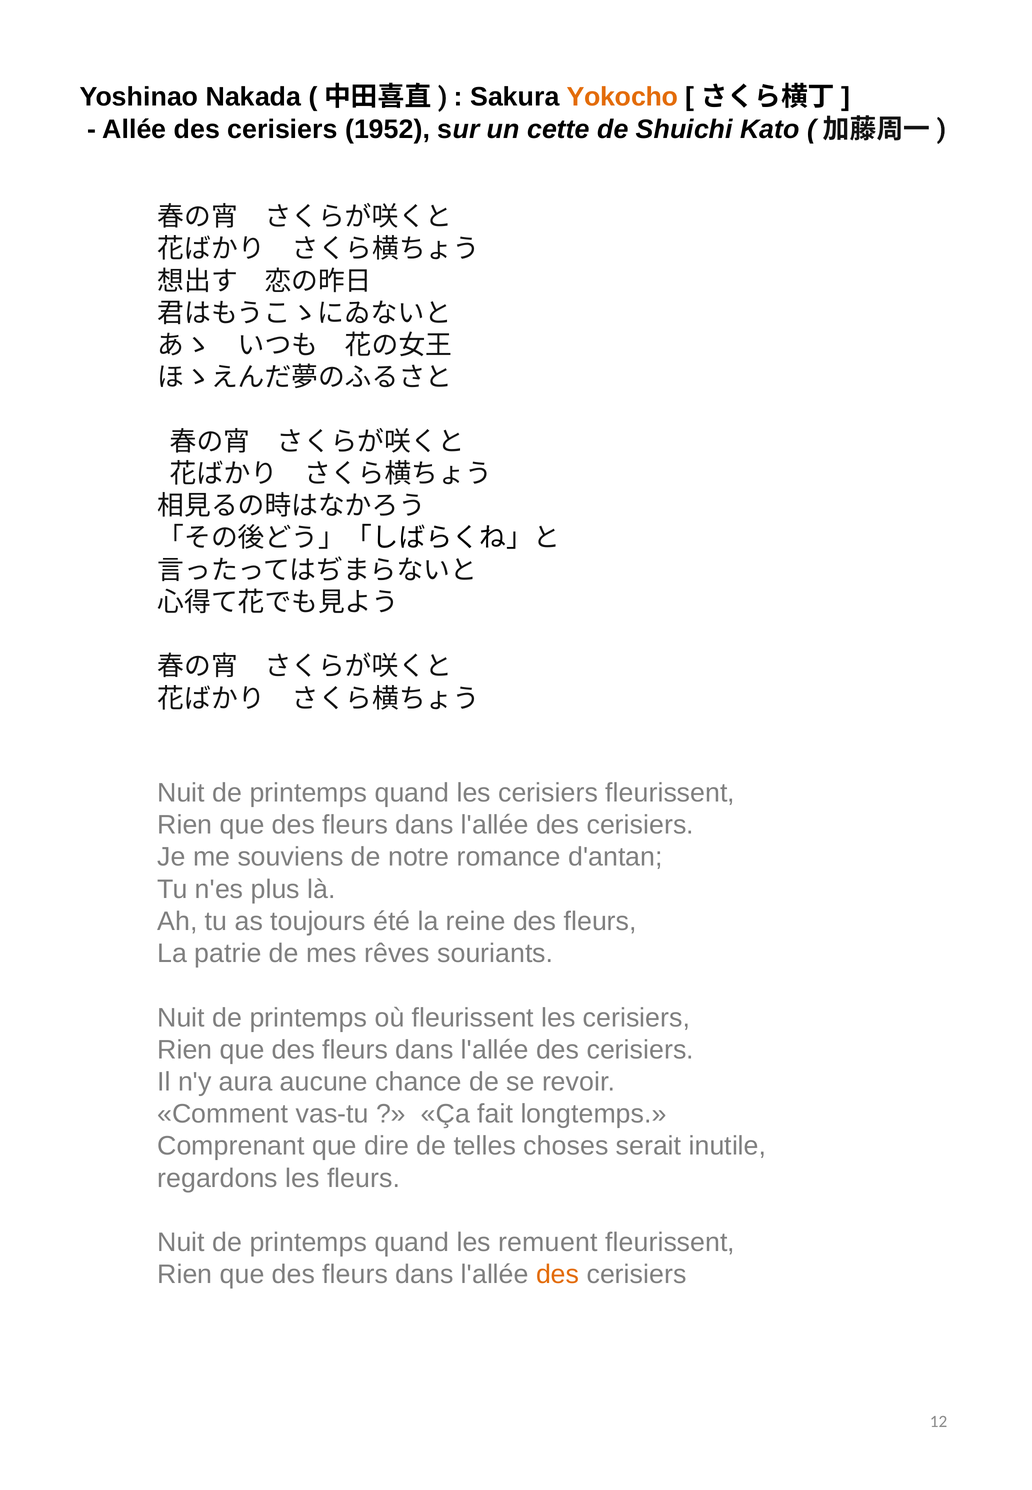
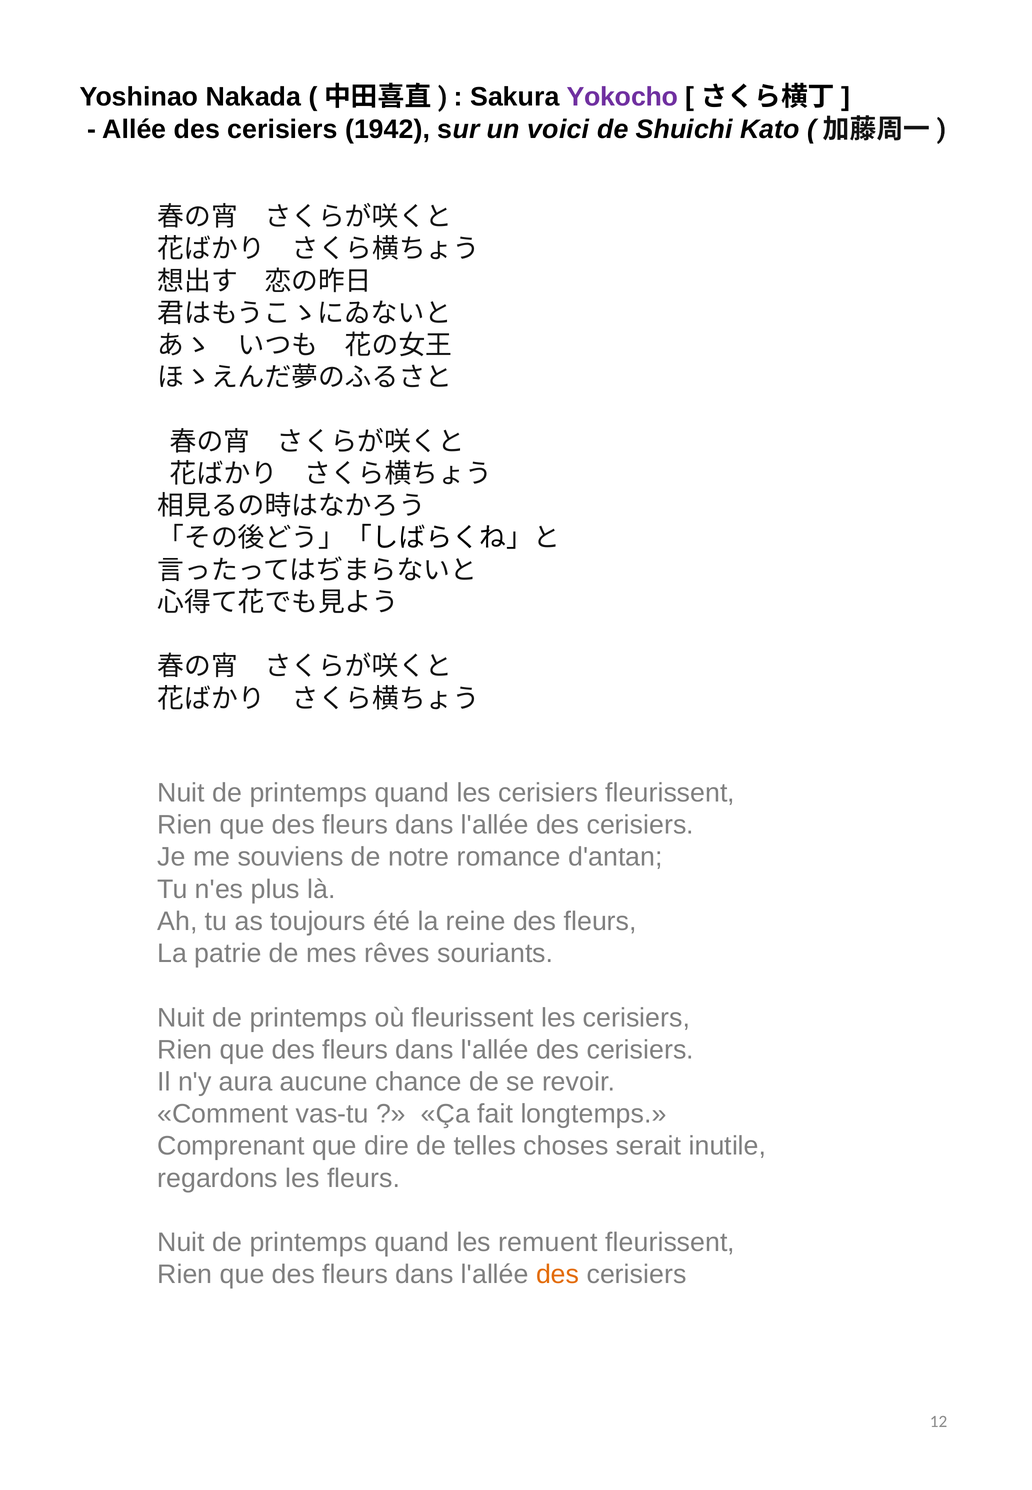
Yokocho colour: orange -> purple
1952: 1952 -> 1942
cette: cette -> voici
